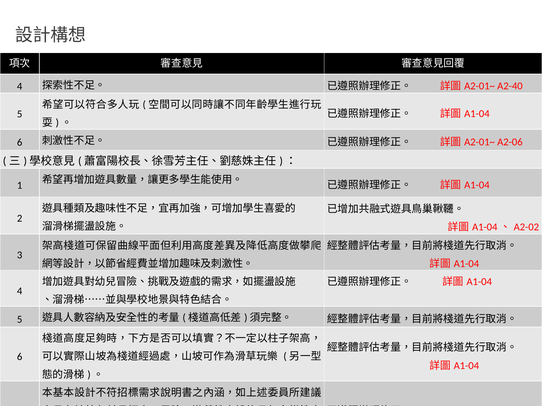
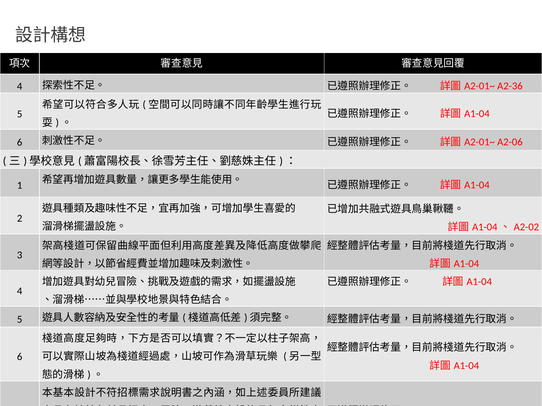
A2-40: A2-40 -> A2-36
